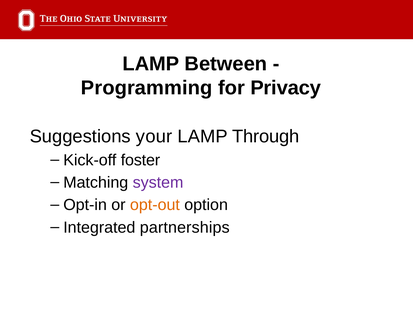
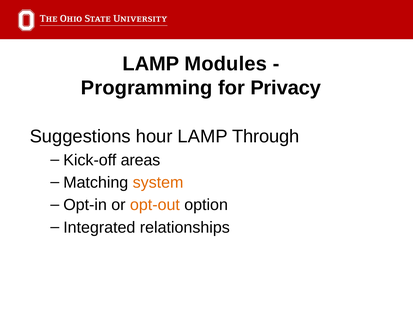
Between: Between -> Modules
your: your -> hour
foster: foster -> areas
system colour: purple -> orange
partnerships: partnerships -> relationships
